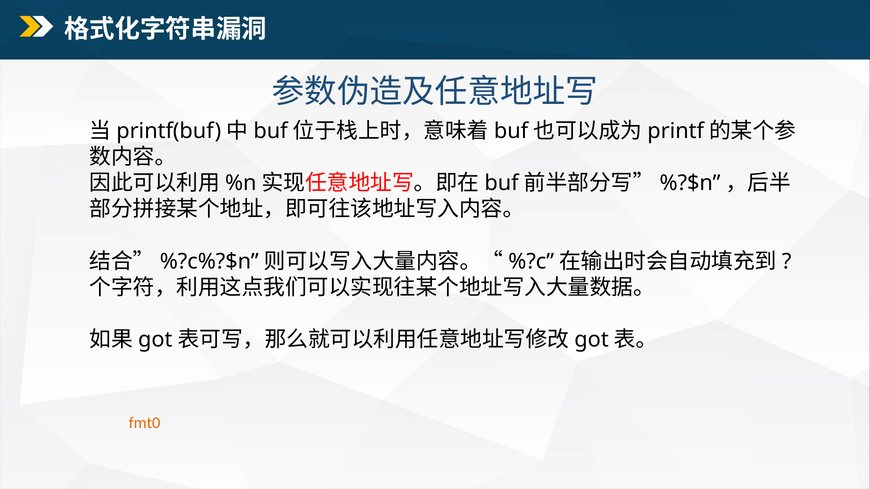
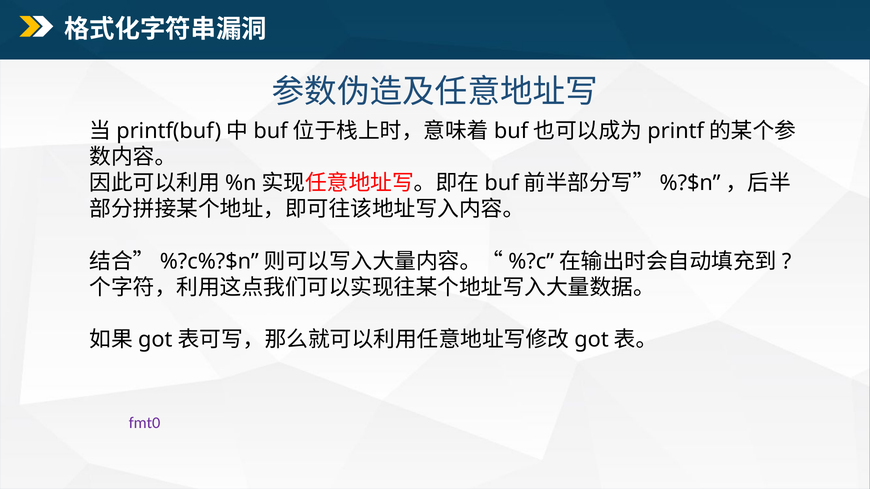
fmt0 colour: orange -> purple
